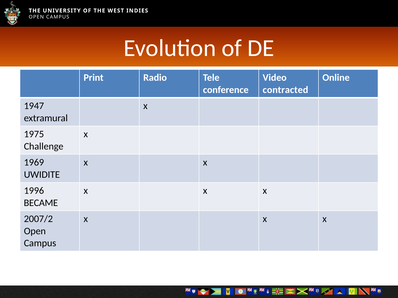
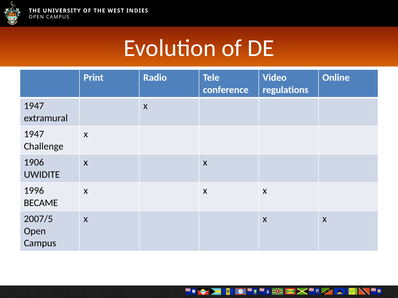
contracted: contracted -> regulations
1975 at (34, 134): 1975 -> 1947
1969: 1969 -> 1906
2007/2: 2007/2 -> 2007/5
